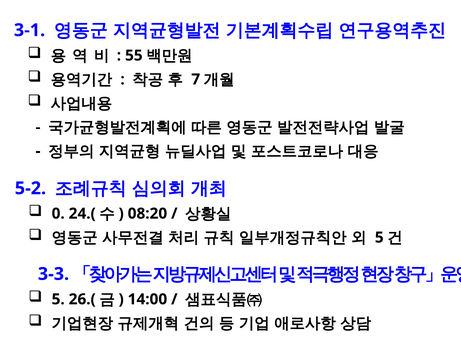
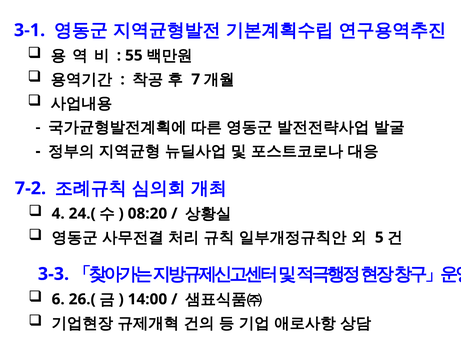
5-2: 5-2 -> 7-2
0: 0 -> 4
5 at (58, 300): 5 -> 6
